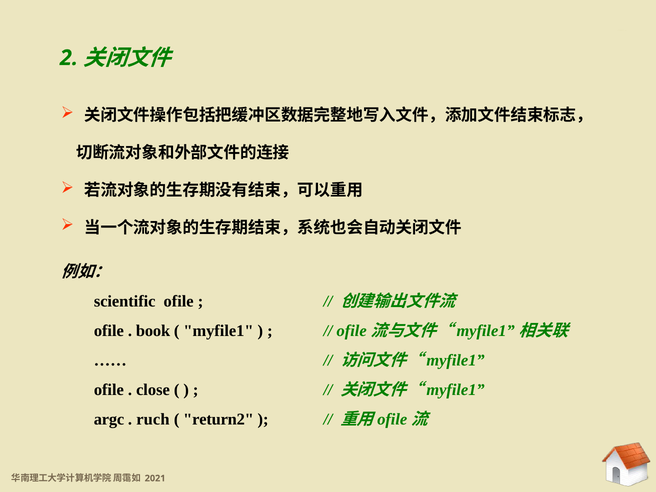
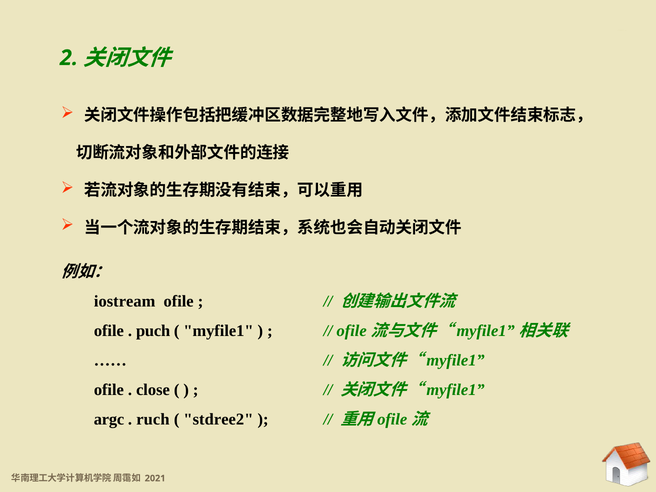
scientific: scientific -> iostream
book: book -> puch
return2: return2 -> stdree2
